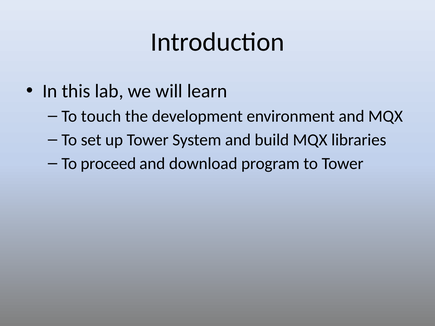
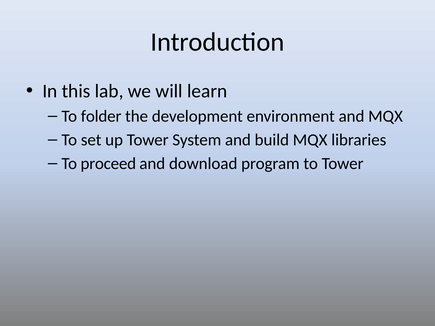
touch: touch -> folder
